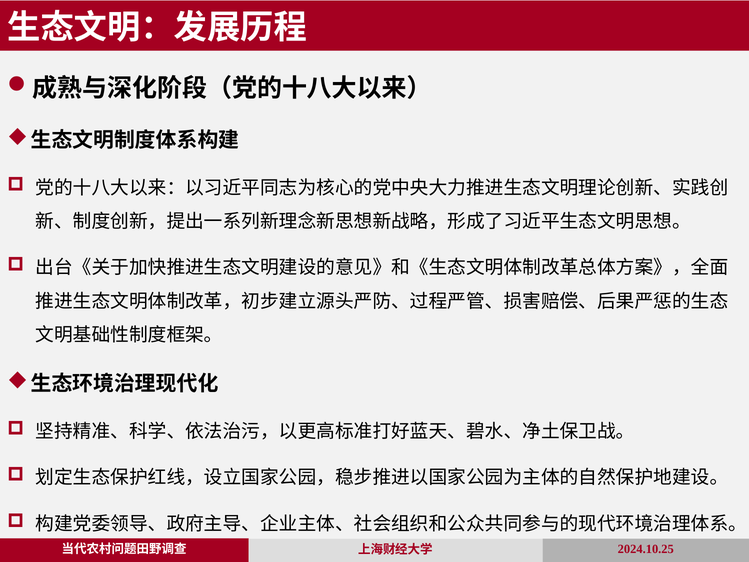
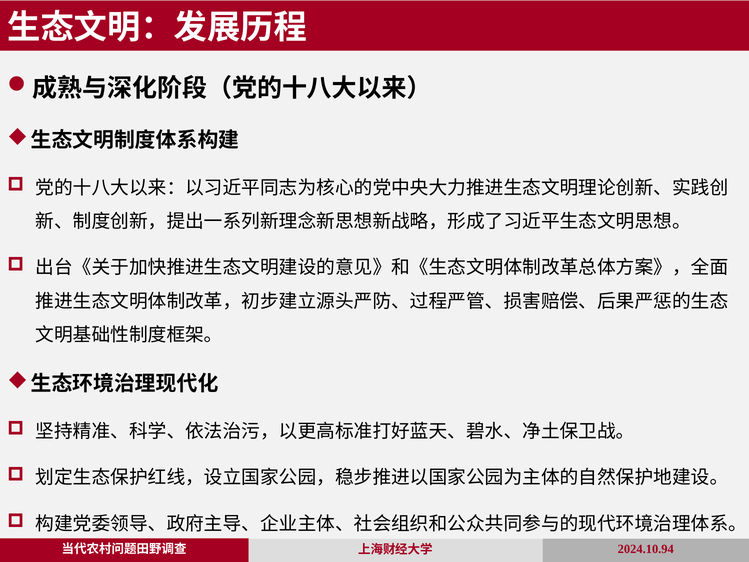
2024.10.25: 2024.10.25 -> 2024.10.94
